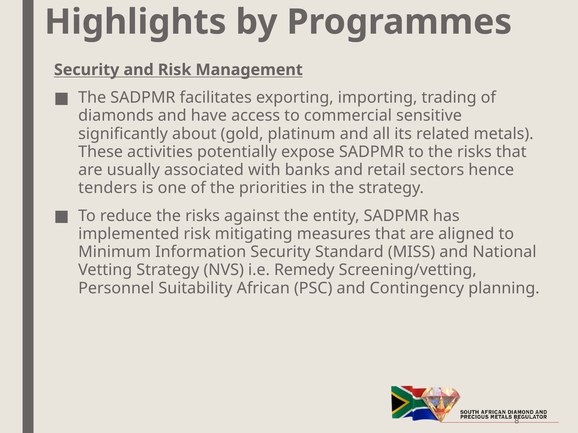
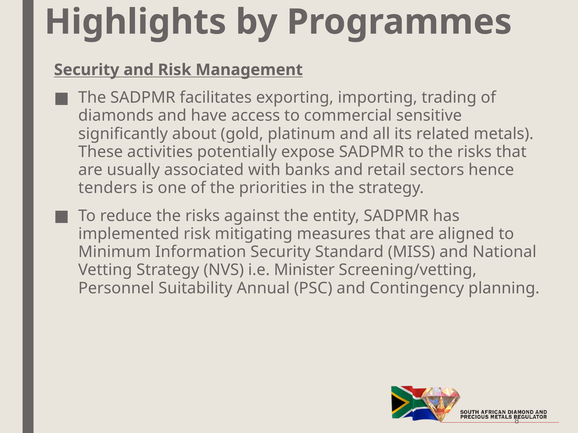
Remedy: Remedy -> Minister
African: African -> Annual
